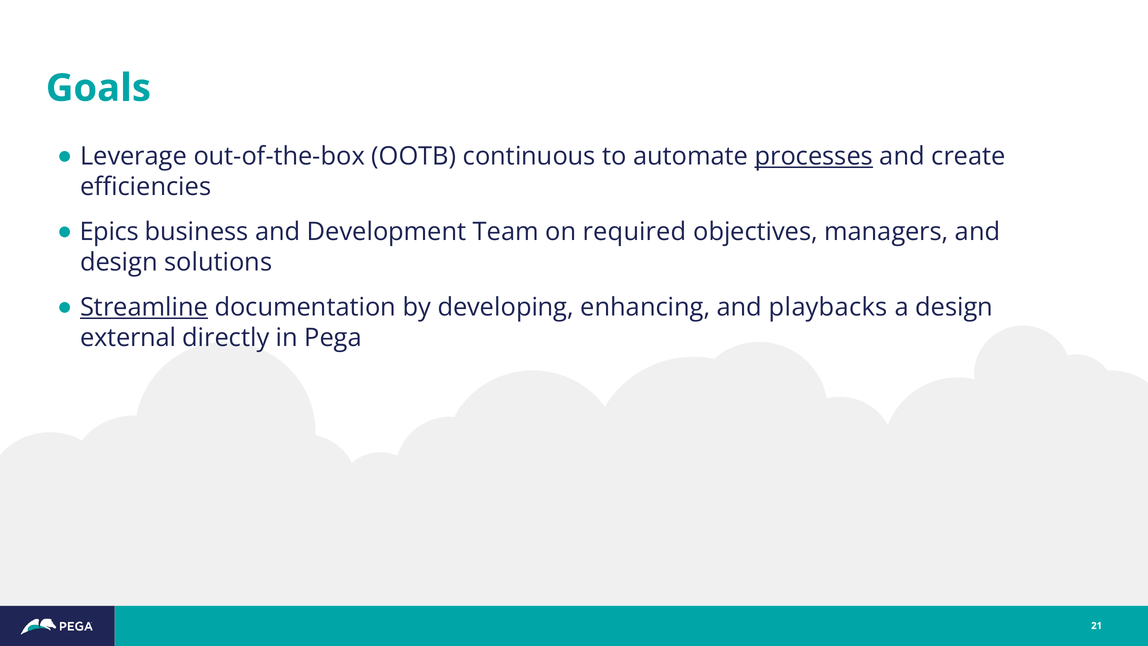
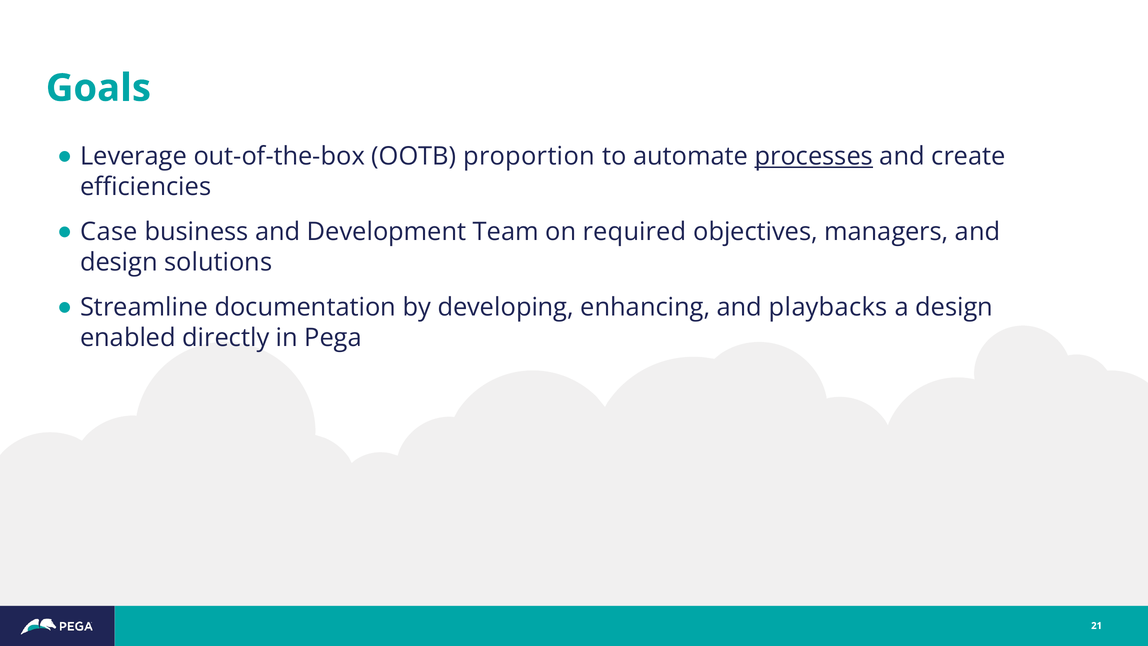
continuous: continuous -> proportion
Epics: Epics -> Case
Streamline underline: present -> none
external: external -> enabled
